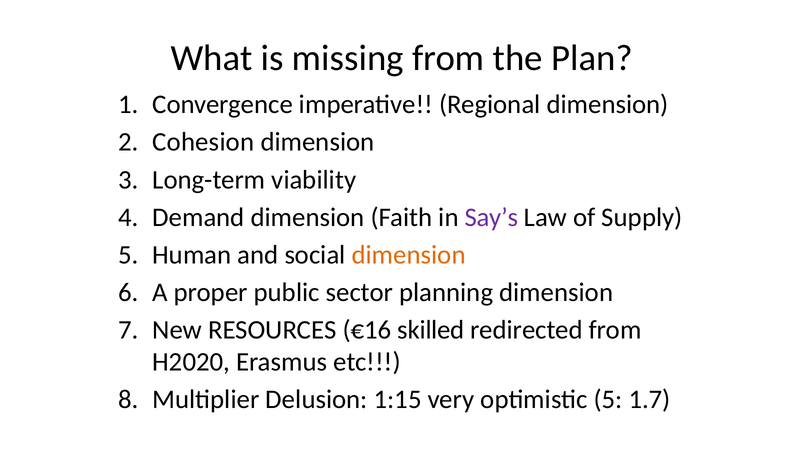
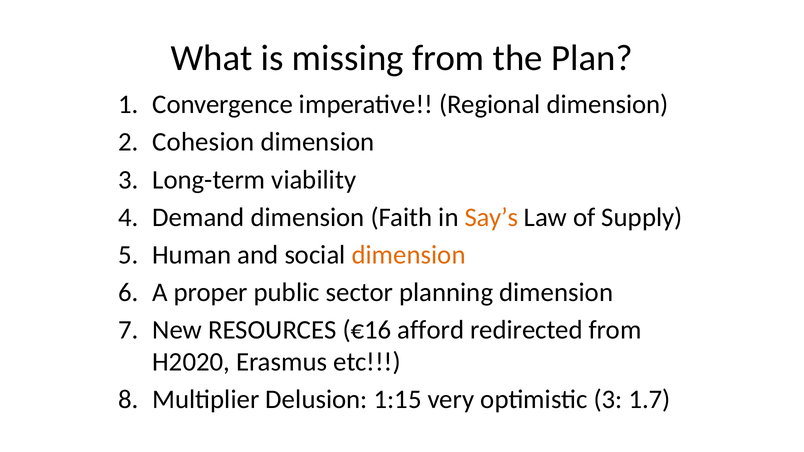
Say’s colour: purple -> orange
skilled: skilled -> afford
optimistic 5: 5 -> 3
